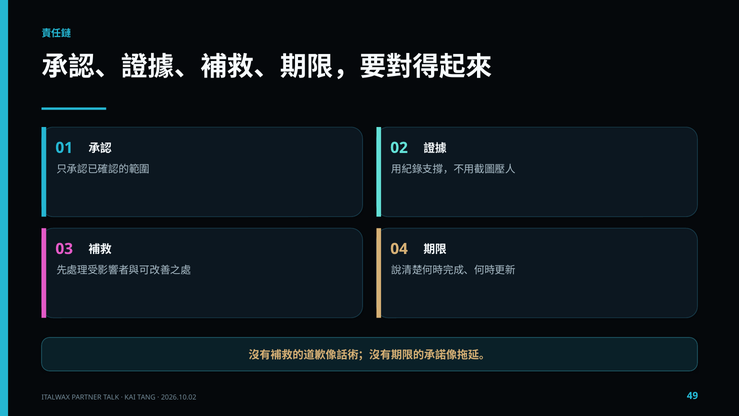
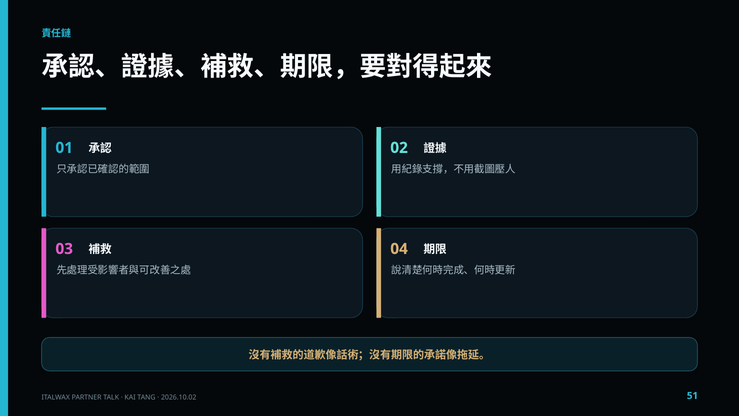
49: 49 -> 51
